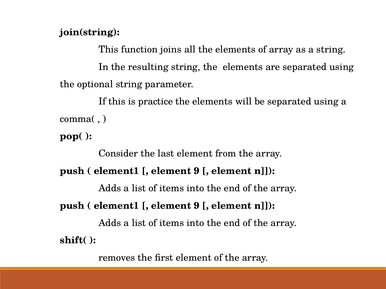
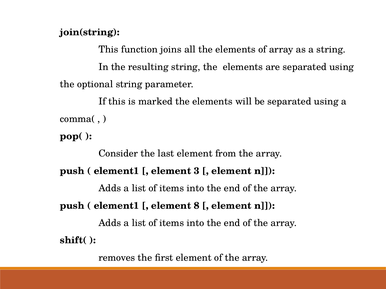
practice: practice -> marked
9 at (197, 171): 9 -> 3
9 at (197, 206): 9 -> 8
